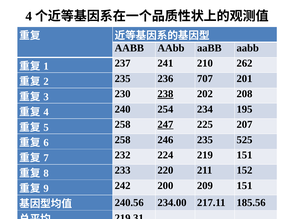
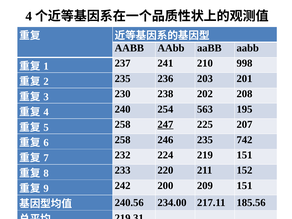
262: 262 -> 998
707: 707 -> 203
238 underline: present -> none
234: 234 -> 563
525: 525 -> 742
